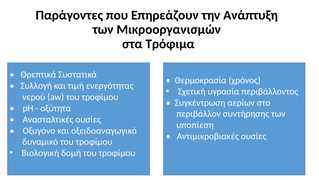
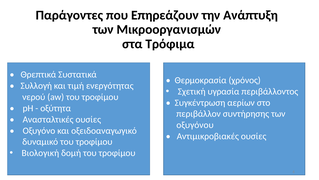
υποπίεση: υποπίεση -> οξυγόνου
